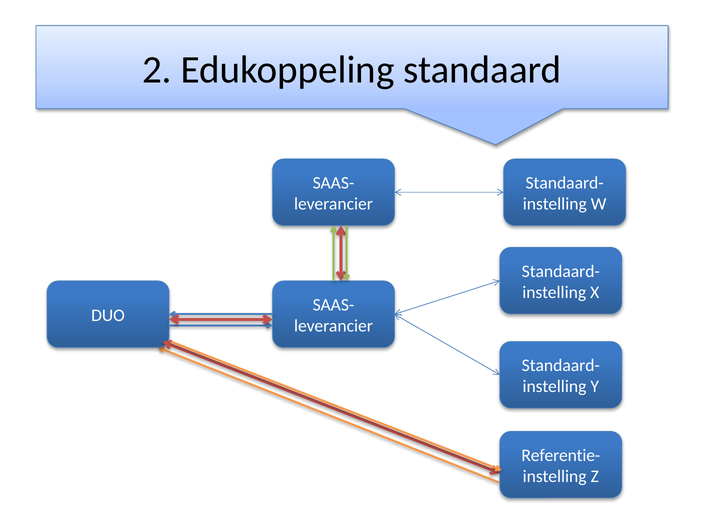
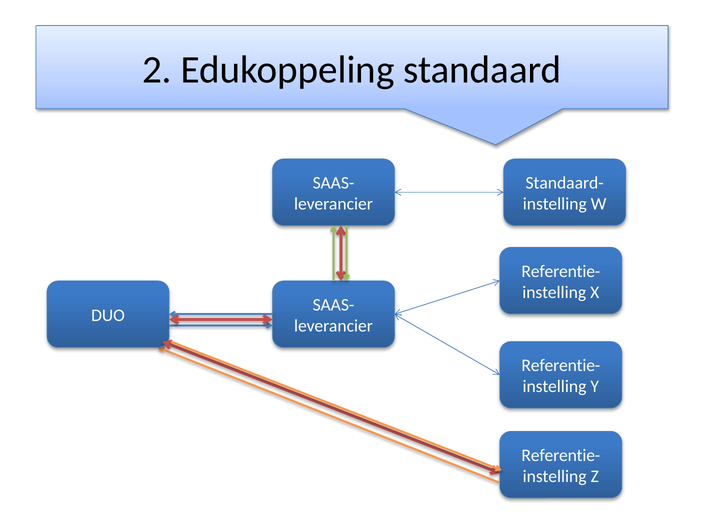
Standaard- at (561, 271): Standaard- -> Referentie-
Standaard- at (561, 365): Standaard- -> Referentie-
